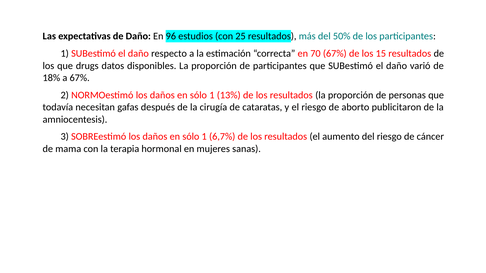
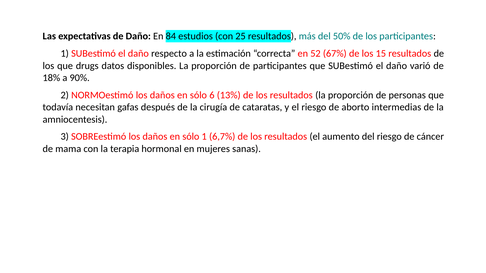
96: 96 -> 84
70: 70 -> 52
a 67%: 67% -> 90%
1 at (212, 95): 1 -> 6
publicitaron: publicitaron -> intermedias
